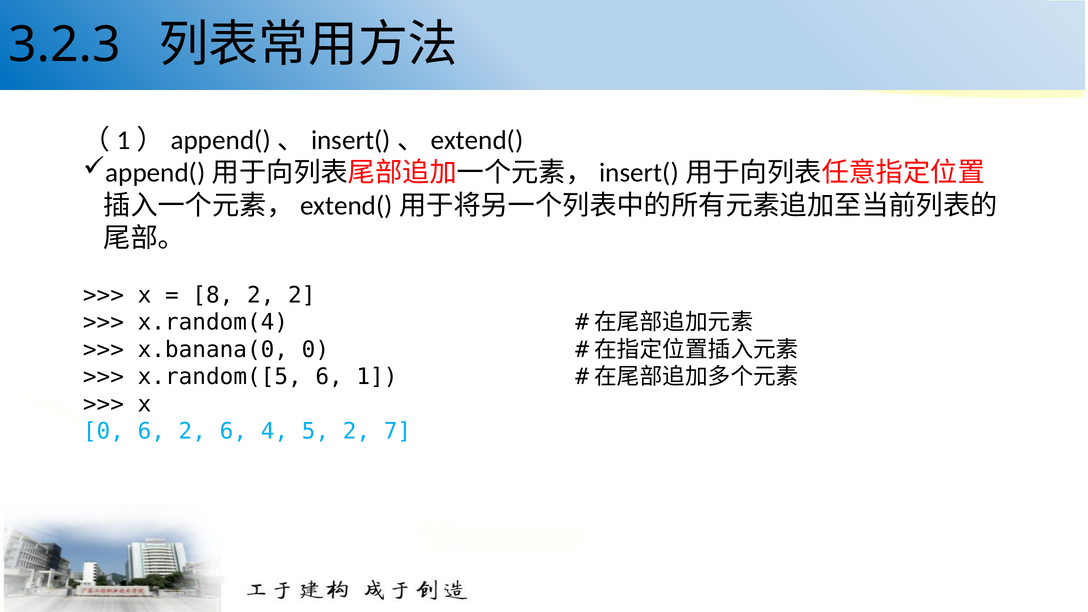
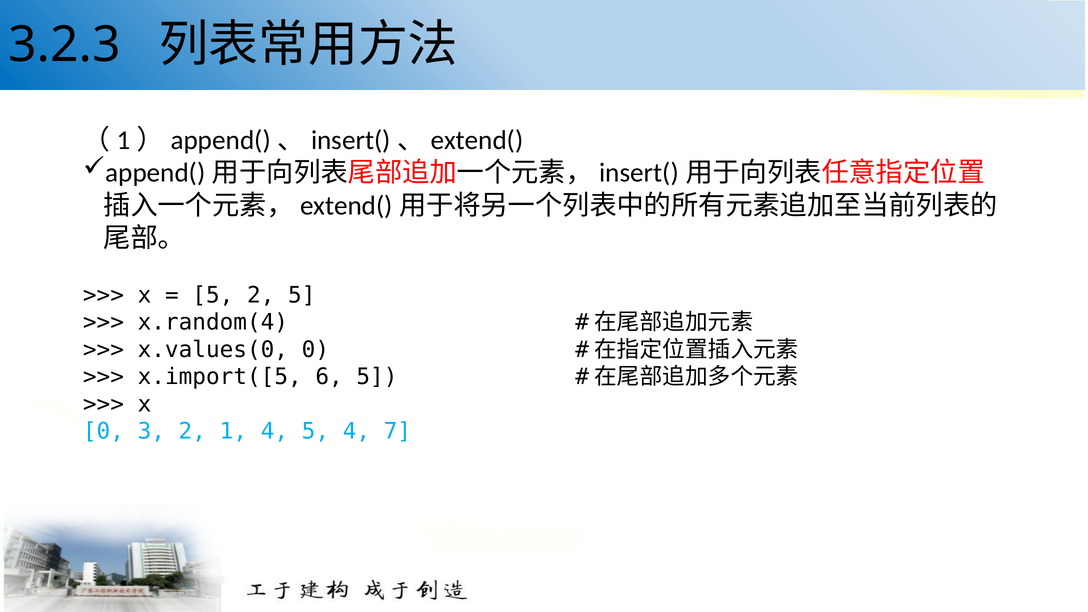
8 at (213, 295): 8 -> 5
2 2: 2 -> 5
x.banana(0: x.banana(0 -> x.values(0
x.random([5: x.random([5 -> x.import([5
6 1: 1 -> 5
0 6: 6 -> 3
2 6: 6 -> 1
5 2: 2 -> 4
